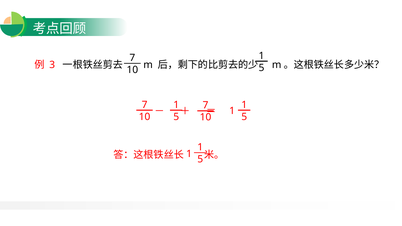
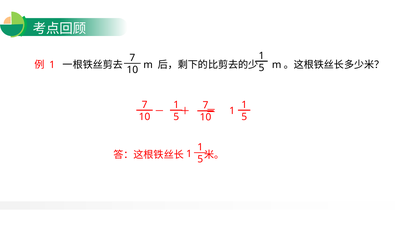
3 at (52, 65): 3 -> 1
